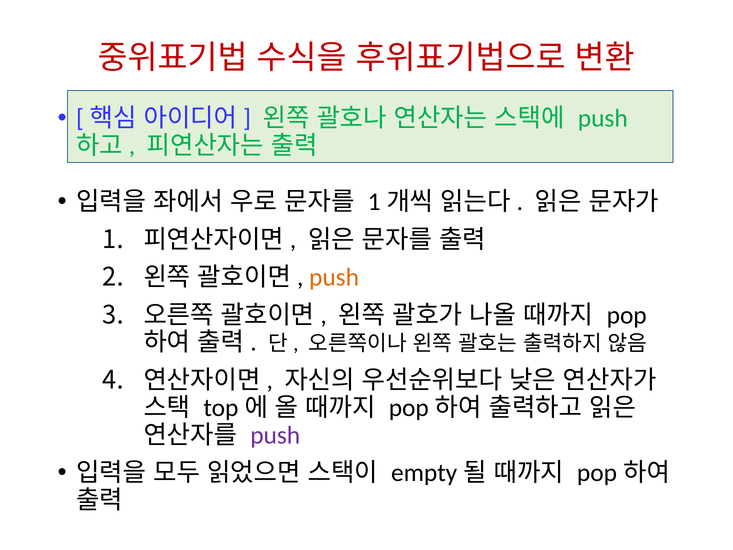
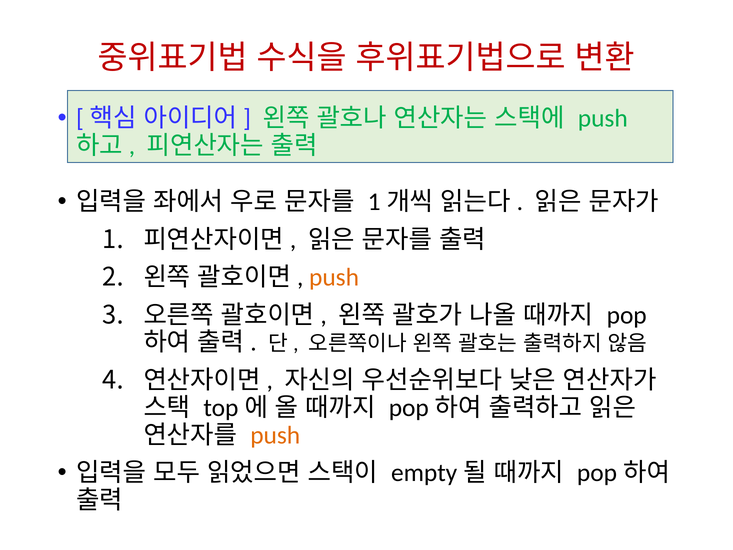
push at (275, 435) colour: purple -> orange
